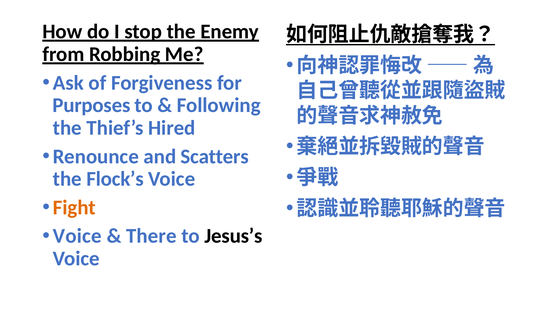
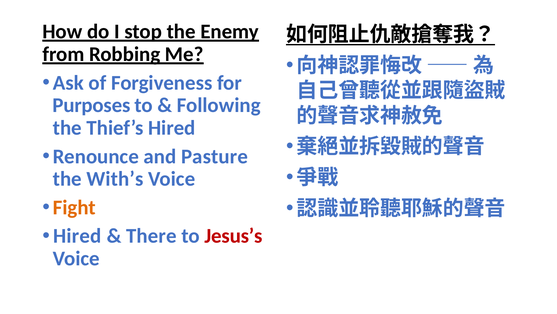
Scatters: Scatters -> Pasture
Flock’s: Flock’s -> With’s
Voice at (77, 235): Voice -> Hired
Jesus’s colour: black -> red
